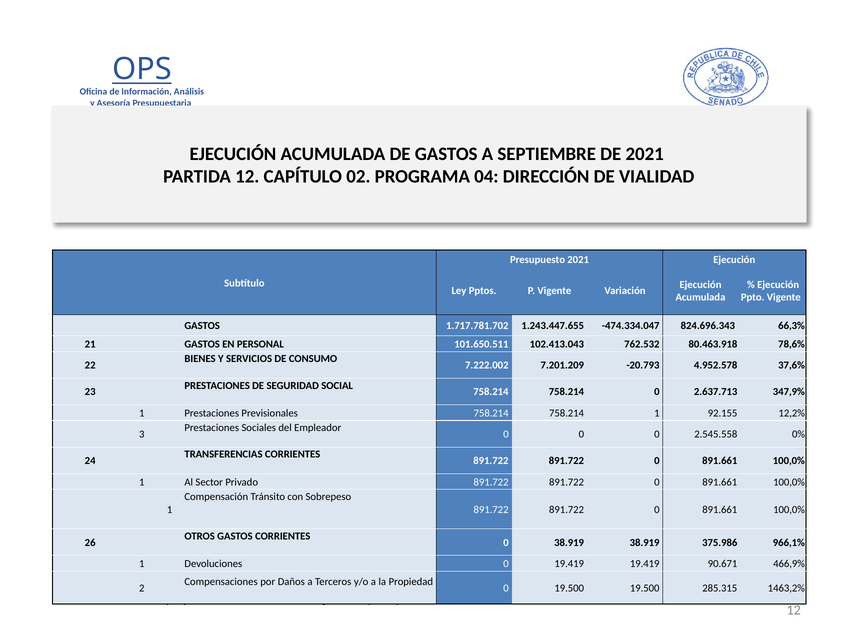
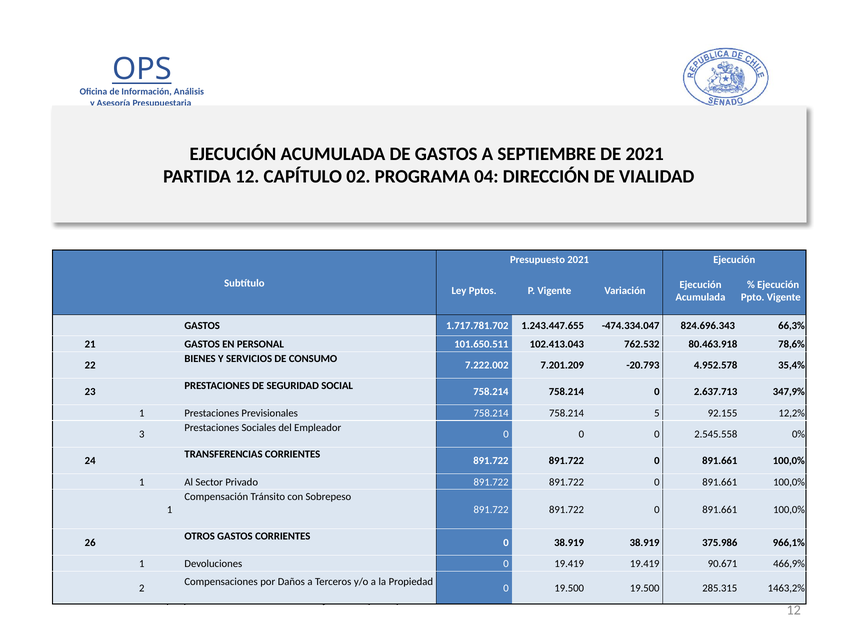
37,6%: 37,6% -> 35,4%
758.214 1: 1 -> 5
